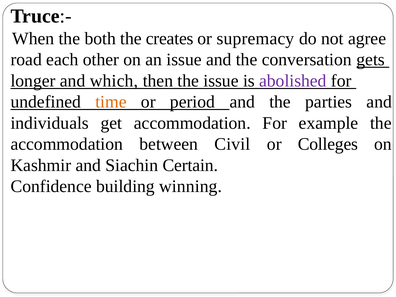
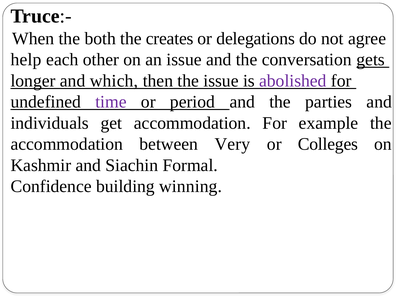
supremacy: supremacy -> delegations
road: road -> help
time colour: orange -> purple
Civil: Civil -> Very
Certain: Certain -> Formal
